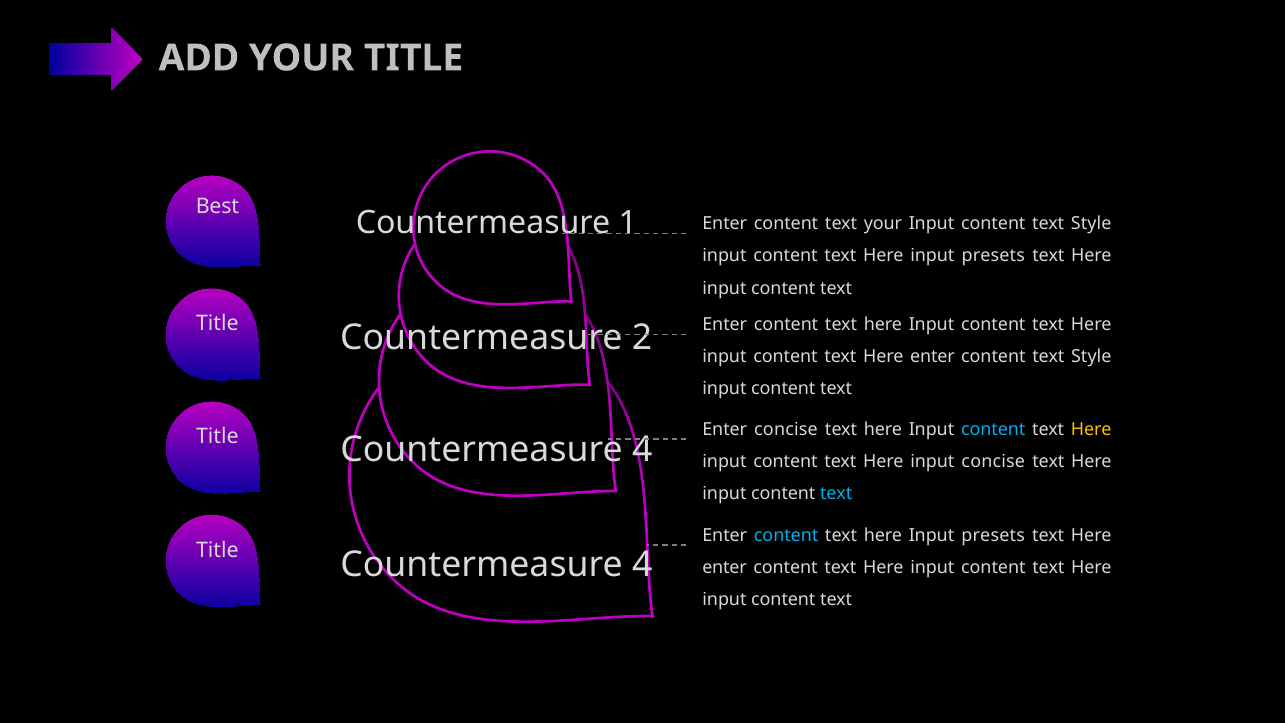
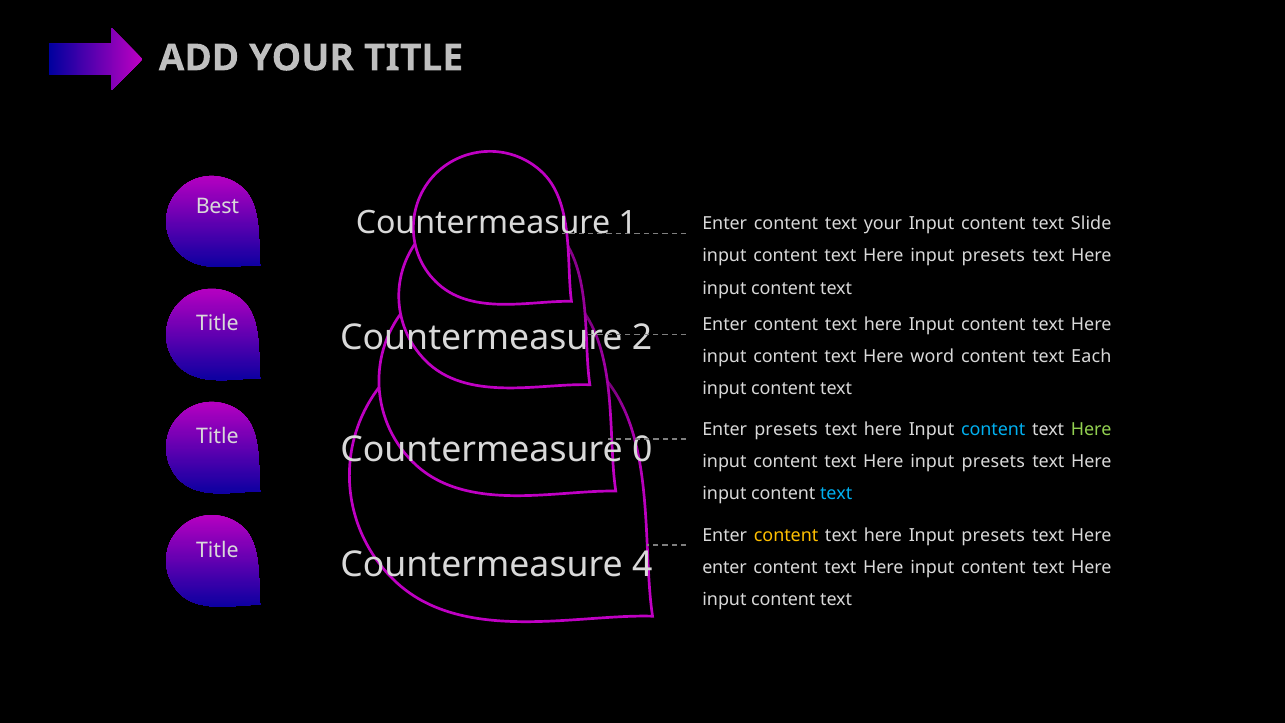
Input content text Style: Style -> Slide
content text Here enter: enter -> word
Style at (1091, 357): Style -> Each
Enter concise: concise -> presets
Here at (1091, 429) colour: yellow -> light green
4 at (642, 450): 4 -> 0
concise at (993, 461): concise -> presets
content at (786, 535) colour: light blue -> yellow
